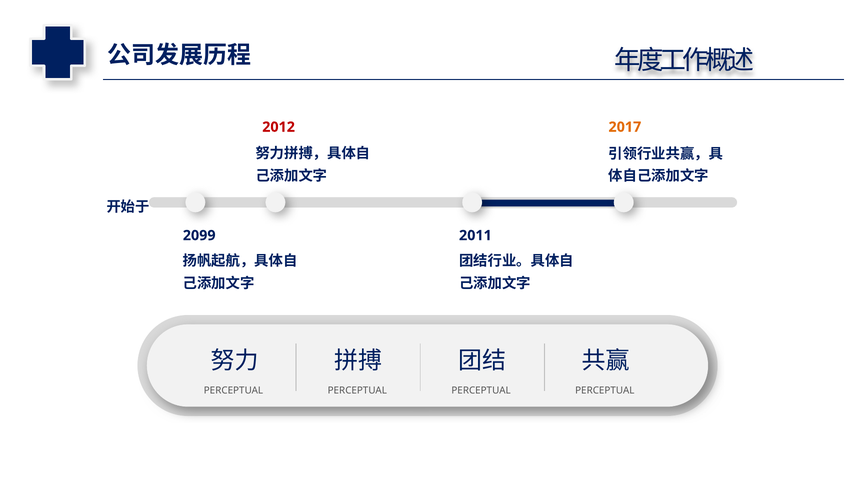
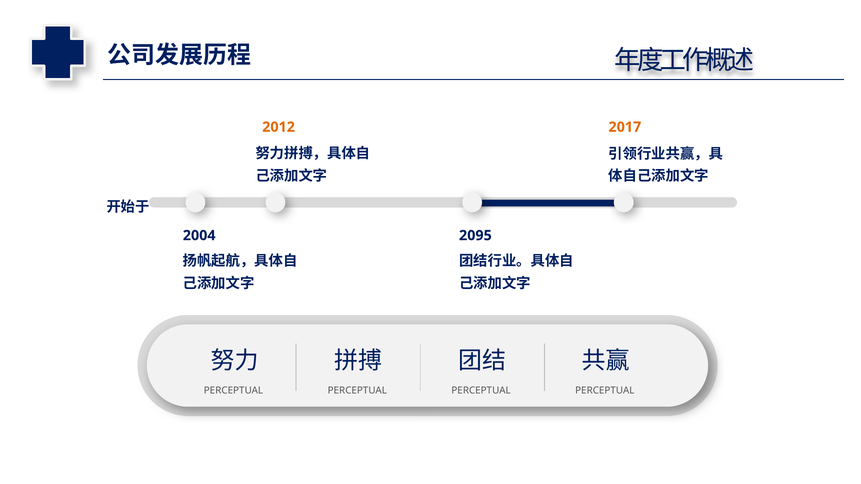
2012 colour: red -> orange
2099: 2099 -> 2004
2011: 2011 -> 2095
